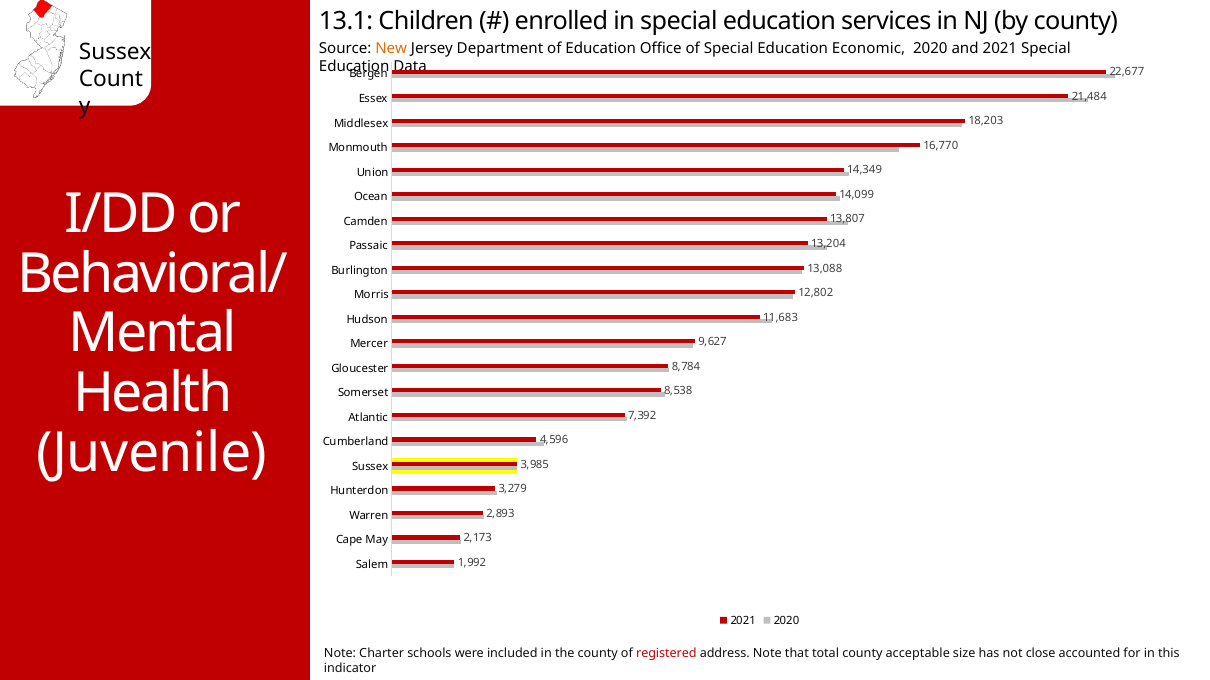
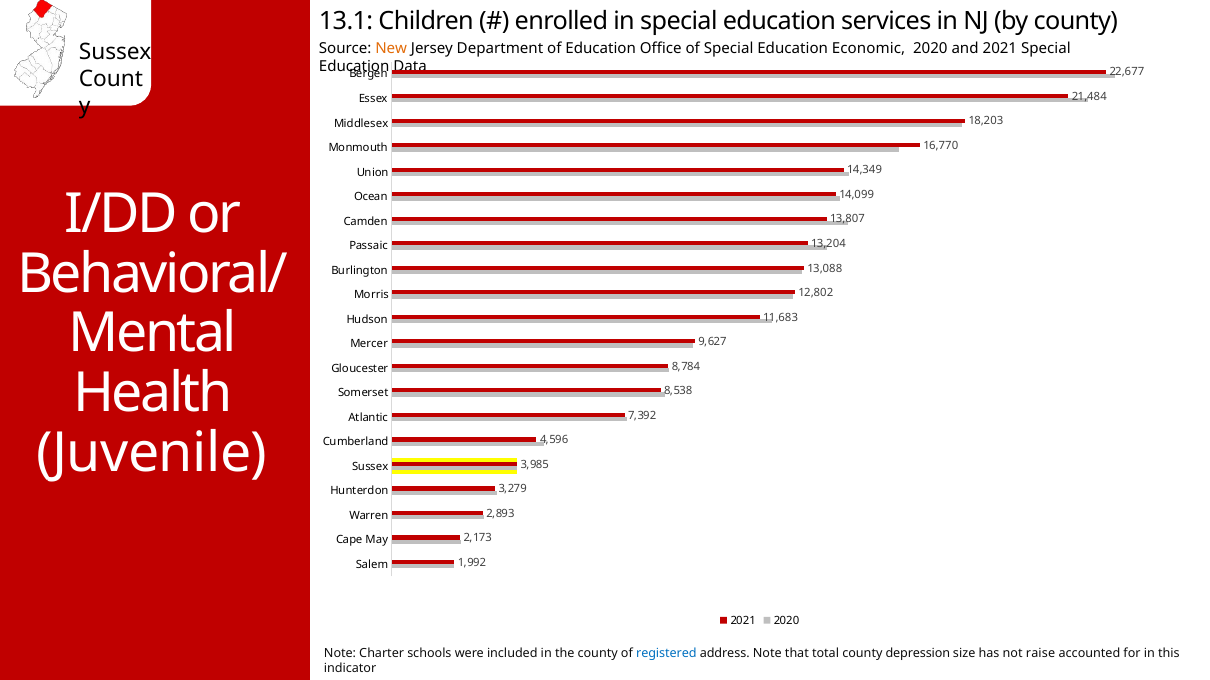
registered colour: red -> blue
acceptable: acceptable -> depression
close: close -> raise
